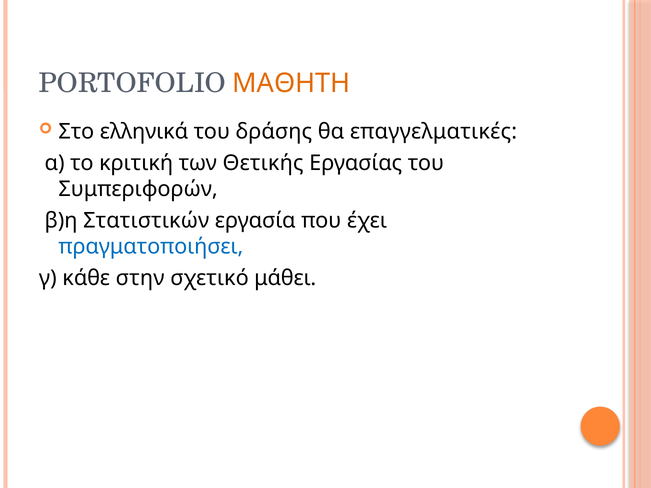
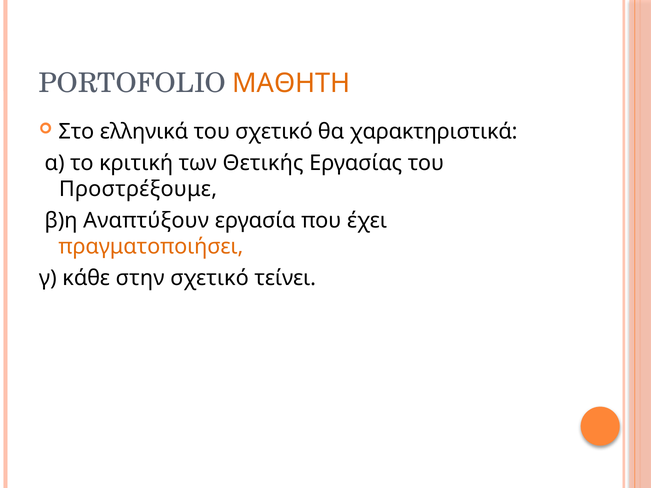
του δράσης: δράσης -> σχετικό
επαγγελματικές: επαγγελματικές -> χαρακτηριστικά
Συμπεριφορών: Συμπεριφορών -> Προστρέξουμε
Στατιστικών: Στατιστικών -> Αναπτύξουν
πραγματοποιήσει colour: blue -> orange
μάθει: μάθει -> τείνει
